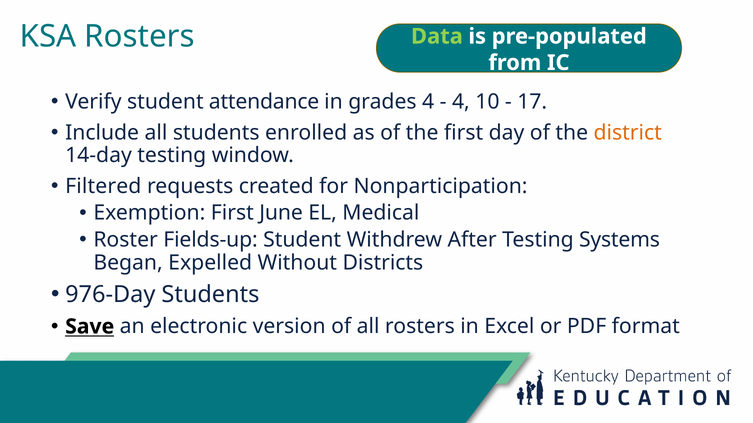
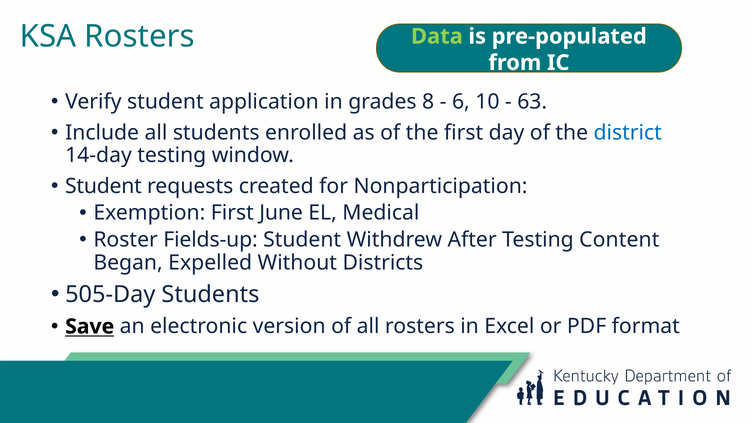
attendance: attendance -> application
grades 4: 4 -> 8
4 at (461, 102): 4 -> 6
17: 17 -> 63
district colour: orange -> blue
Filtered at (103, 186): Filtered -> Student
Systems: Systems -> Content
976-Day: 976-Day -> 505-Day
